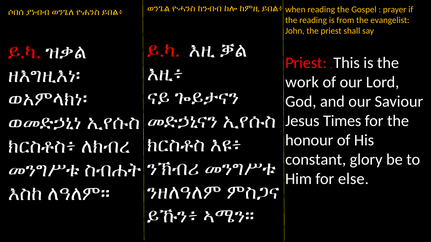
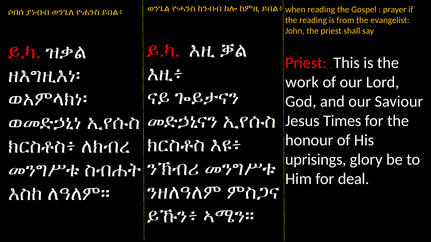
constant: constant -> uprisings
else: else -> deal
